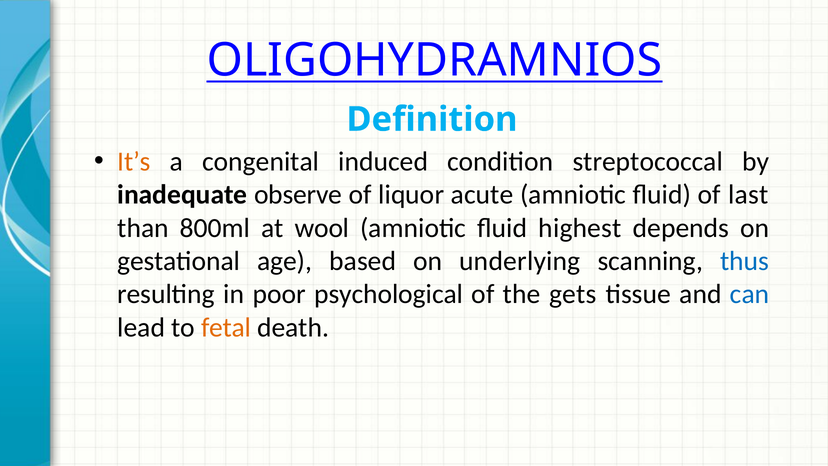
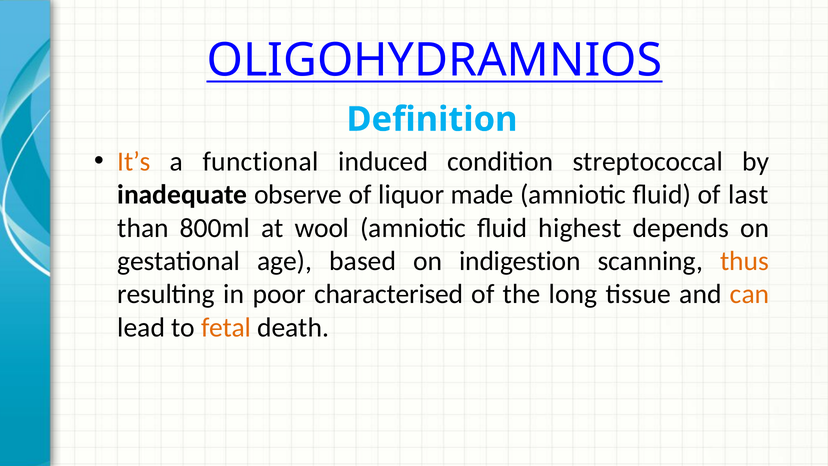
congenital: congenital -> functional
acute: acute -> made
underlying: underlying -> indigestion
thus colour: blue -> orange
psychological: psychological -> characterised
gets: gets -> long
can colour: blue -> orange
